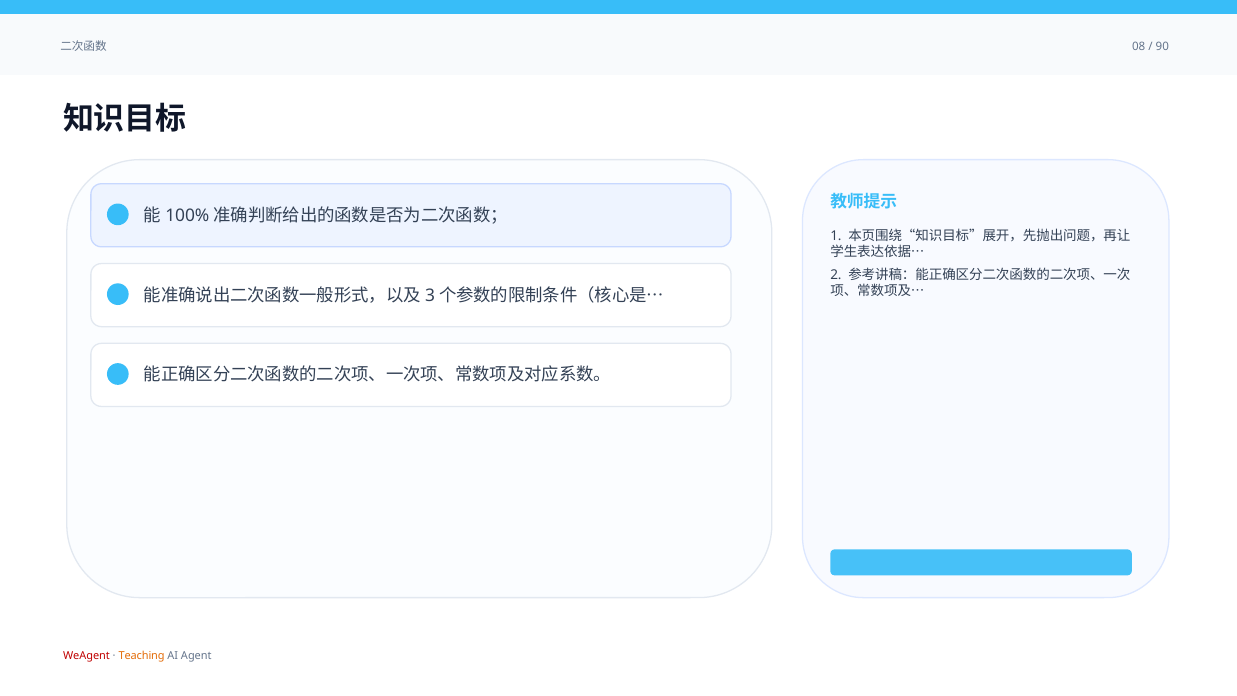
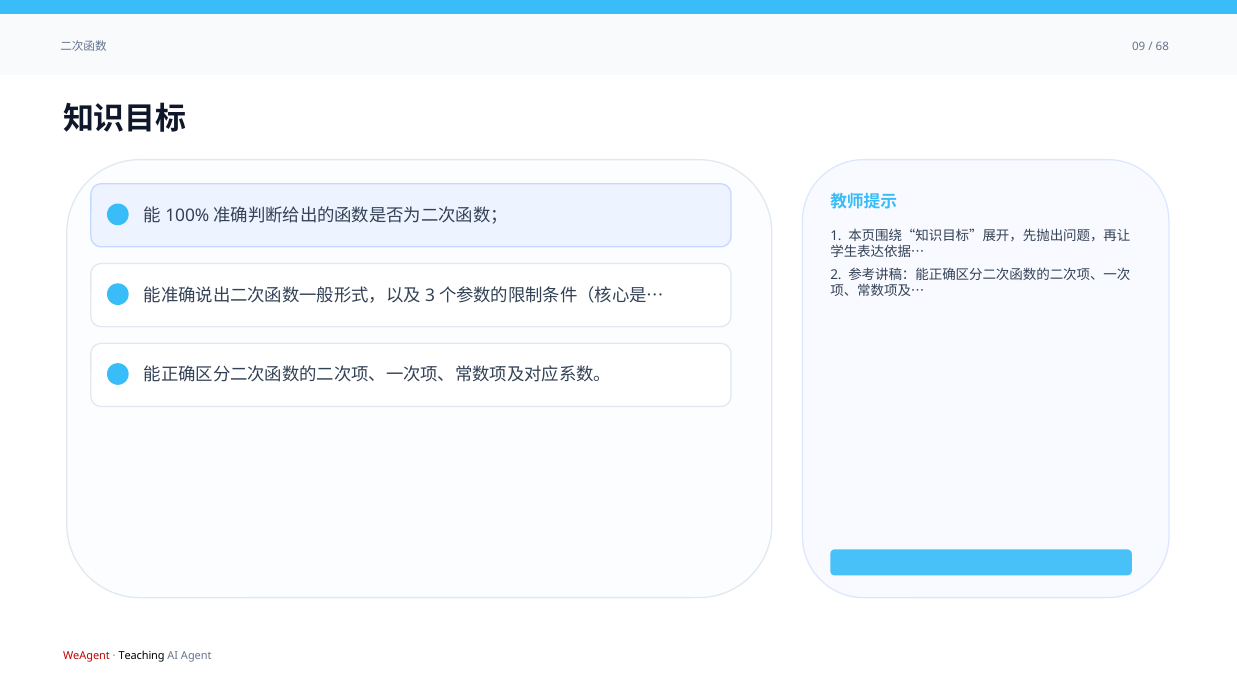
08: 08 -> 09
90: 90 -> 68
Teaching colour: orange -> black
